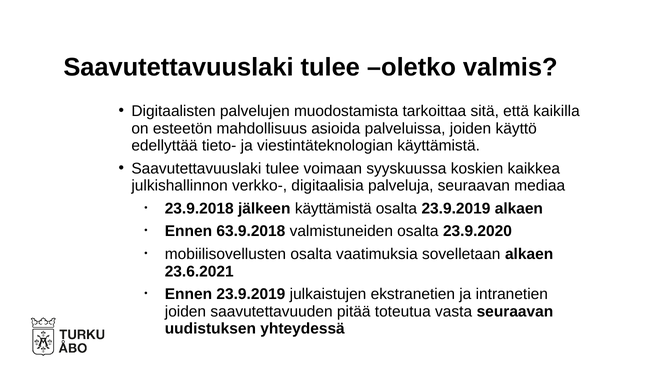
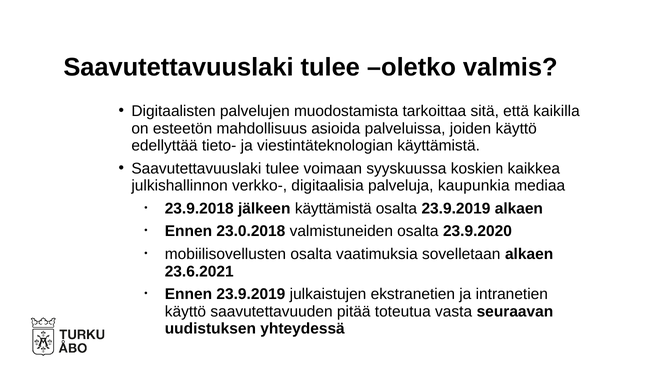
palveluja seuraavan: seuraavan -> kaupunkia
63.9.2018: 63.9.2018 -> 23.0.2018
joiden at (185, 311): joiden -> käyttö
